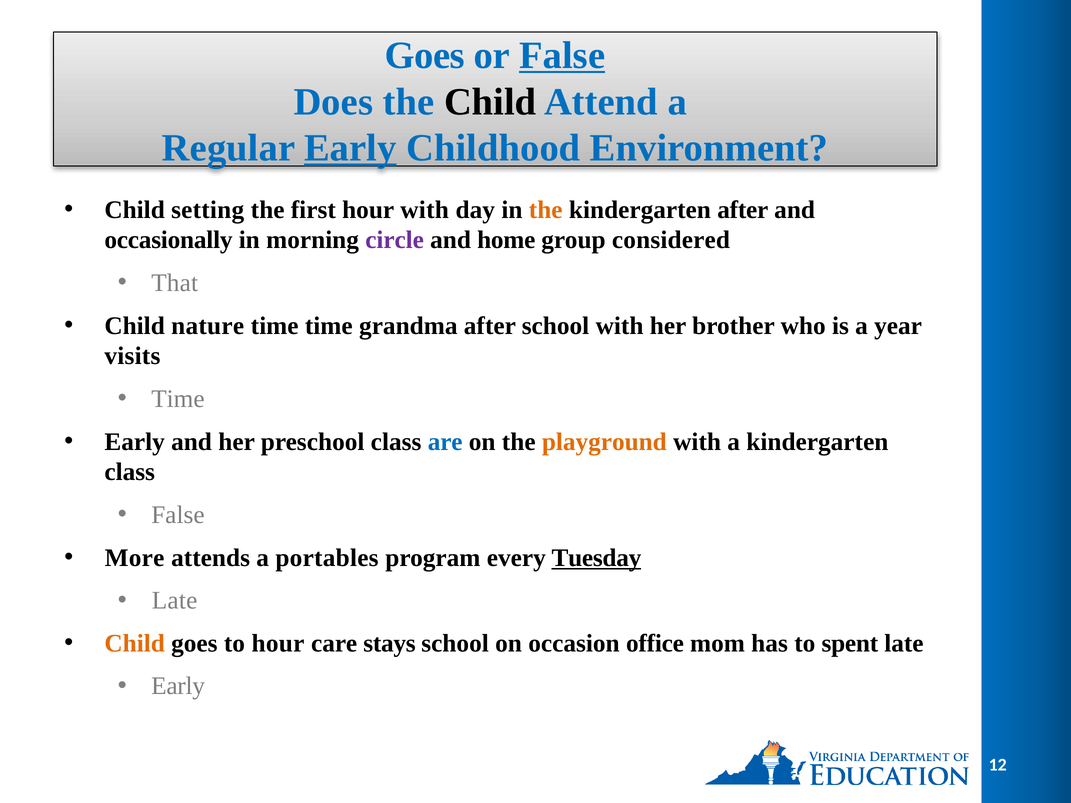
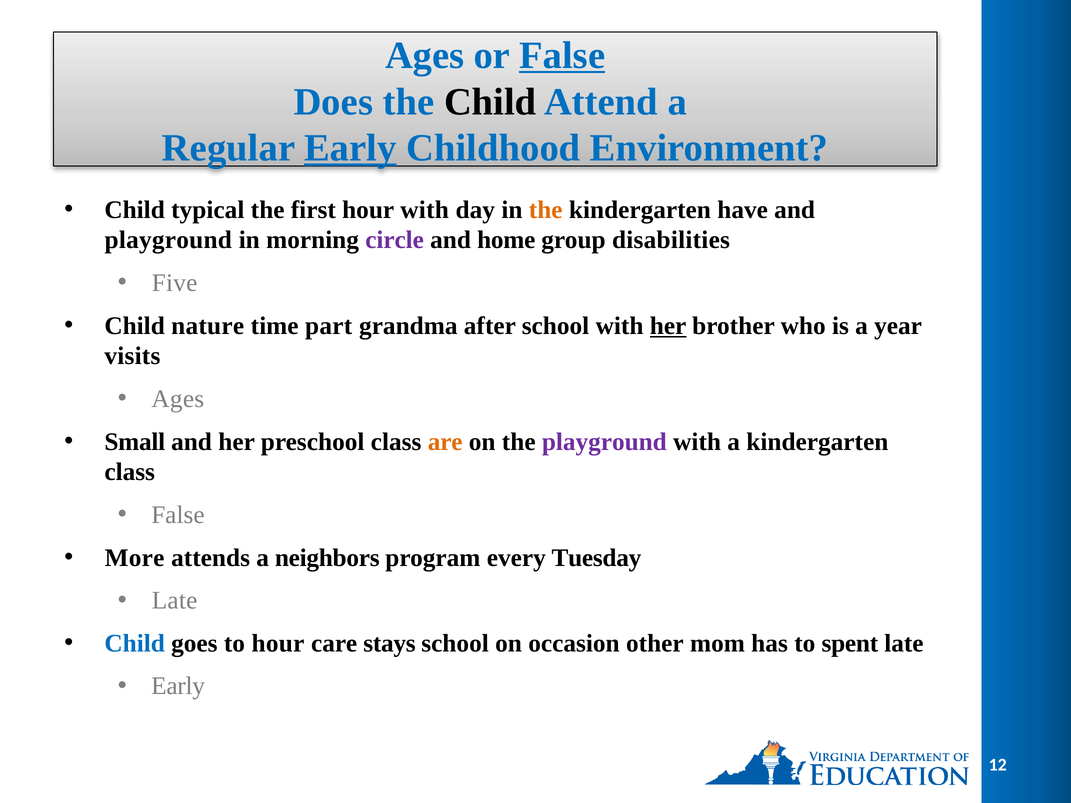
Goes at (425, 55): Goes -> Ages
setting: setting -> typical
kindergarten after: after -> have
occasionally at (169, 240): occasionally -> playground
considered: considered -> disabilities
That: That -> Five
time time: time -> part
her at (668, 326) underline: none -> present
Time at (178, 399): Time -> Ages
Early at (135, 442): Early -> Small
are colour: blue -> orange
playground at (604, 442) colour: orange -> purple
portables: portables -> neighbors
Tuesday underline: present -> none
Child at (135, 644) colour: orange -> blue
office: office -> other
